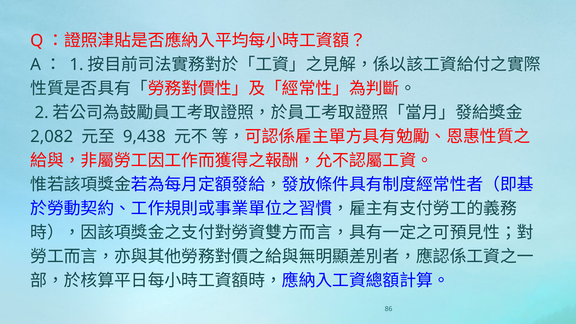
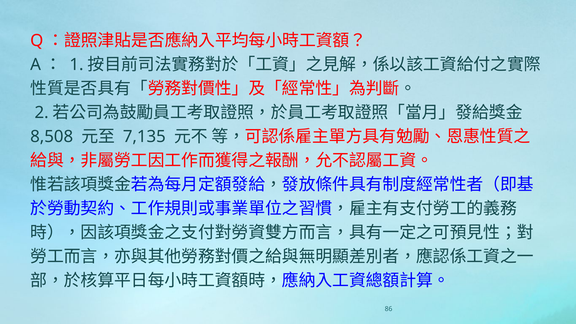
2,082: 2,082 -> 8,508
9,438: 9,438 -> 7,135
